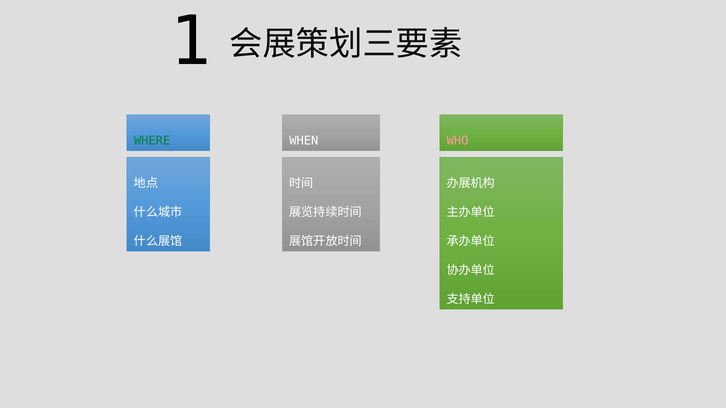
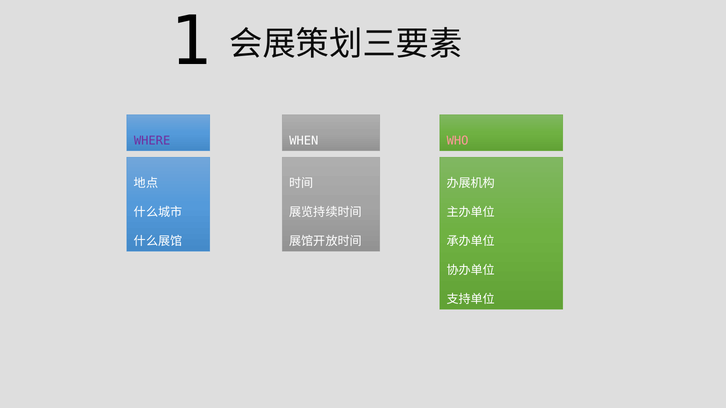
WHERE colour: green -> purple
